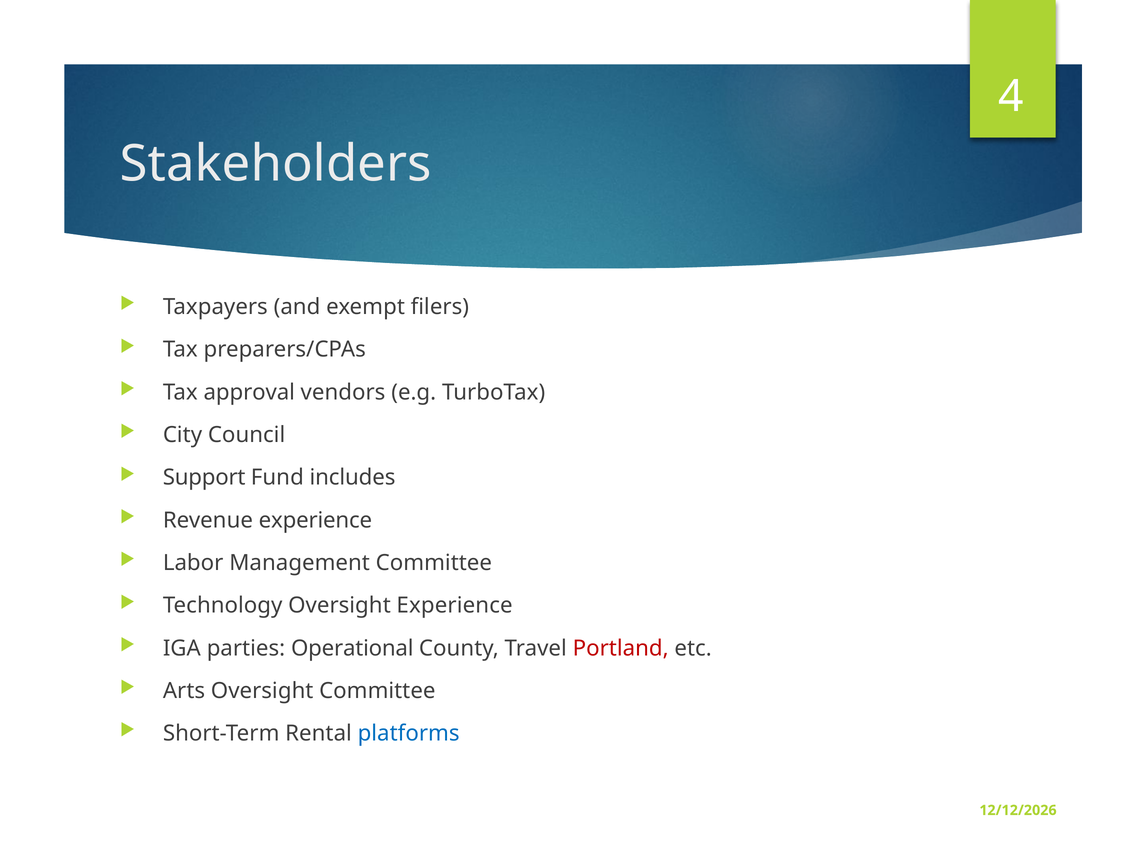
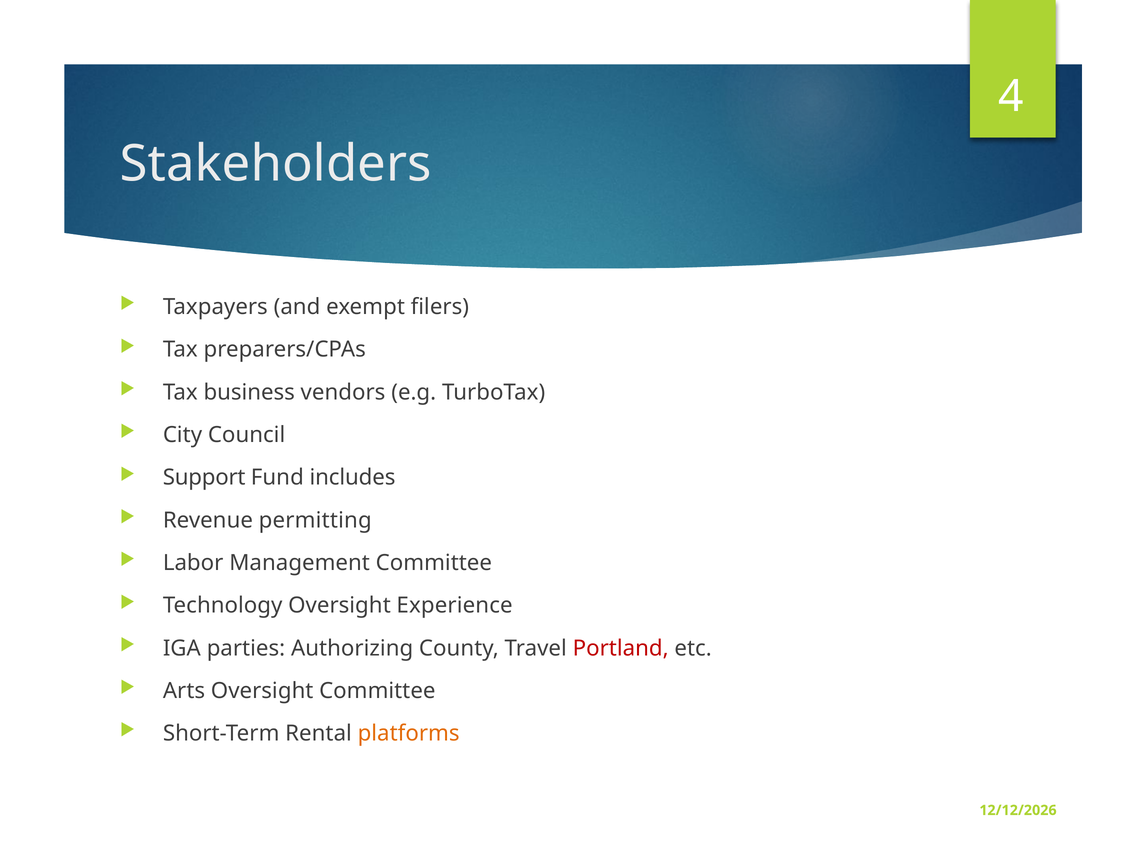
approval: approval -> business
Revenue experience: experience -> permitting
Operational: Operational -> Authorizing
platforms colour: blue -> orange
